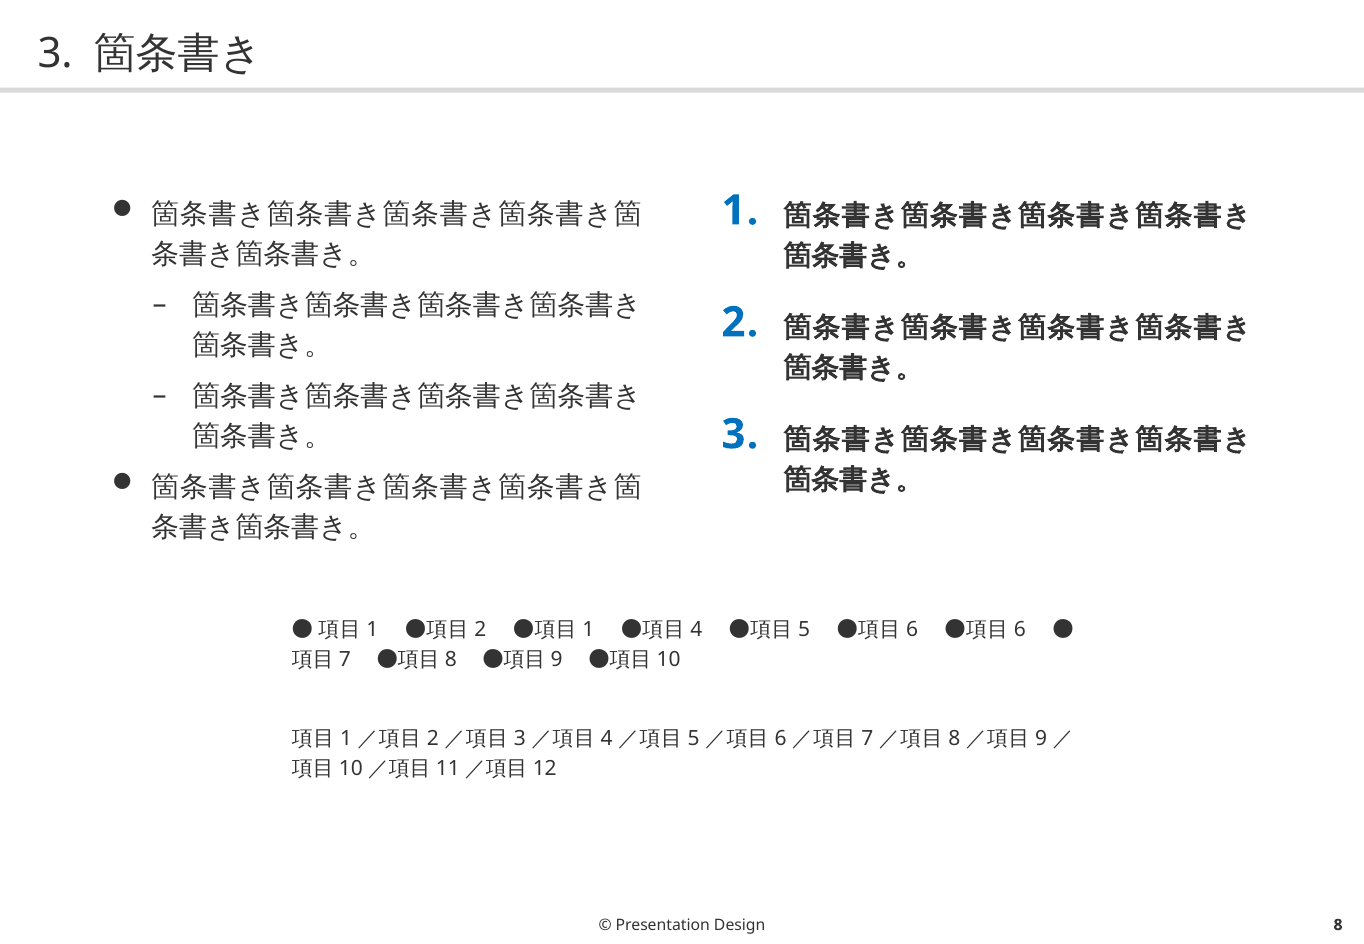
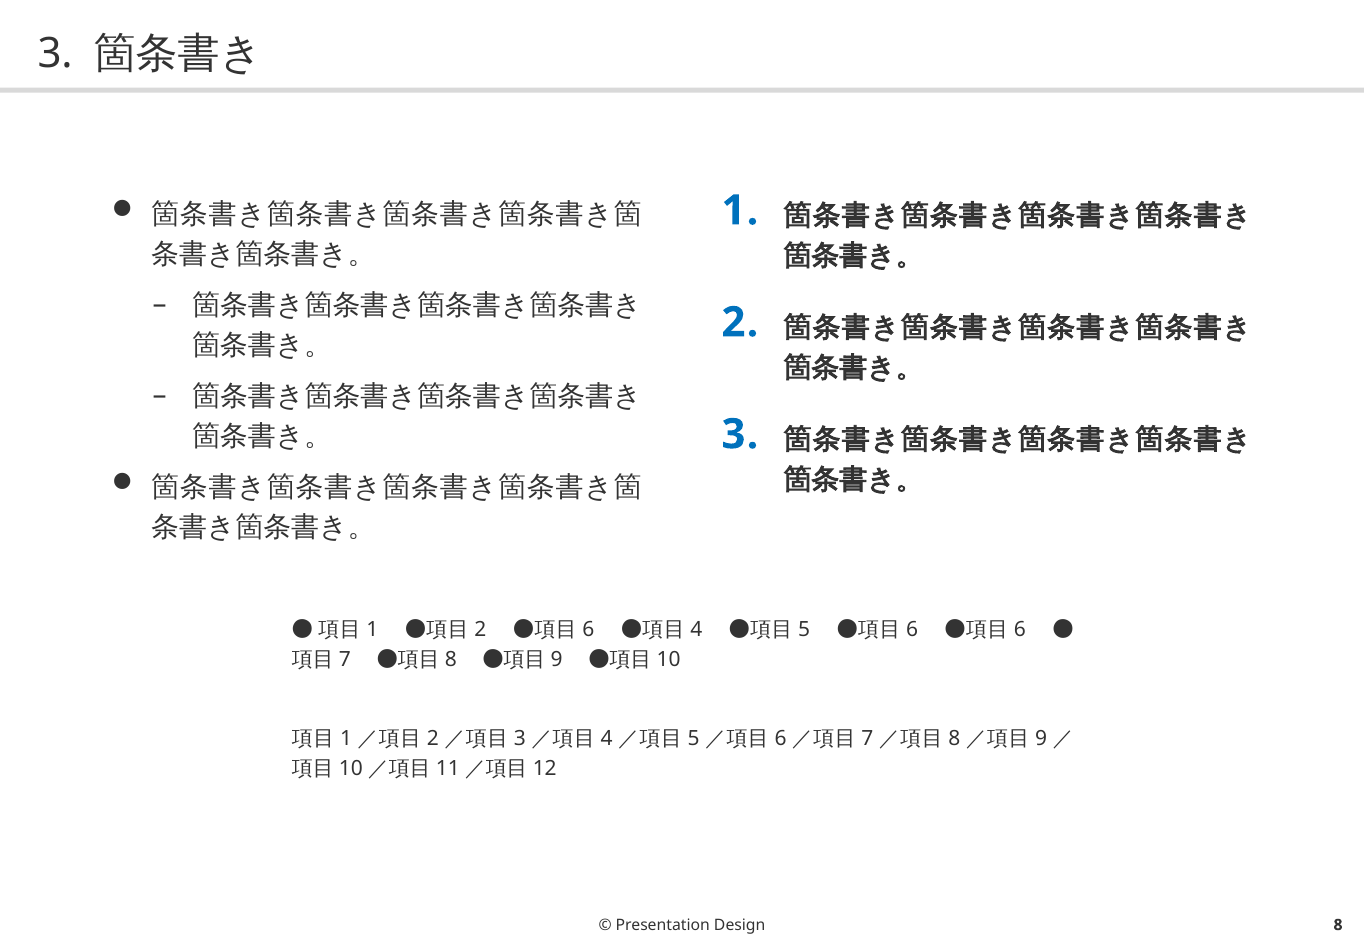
1 at (588, 630): 1 -> 6
